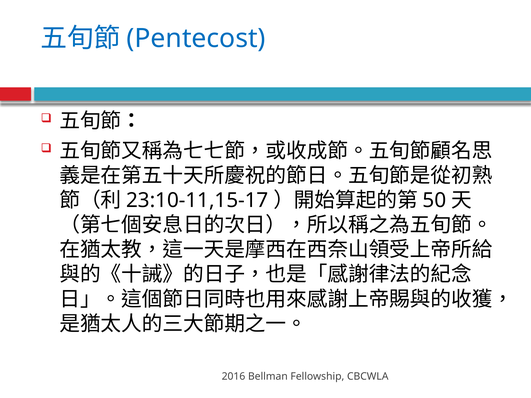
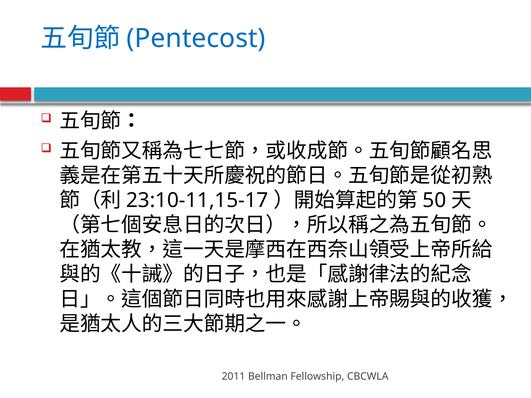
2016: 2016 -> 2011
